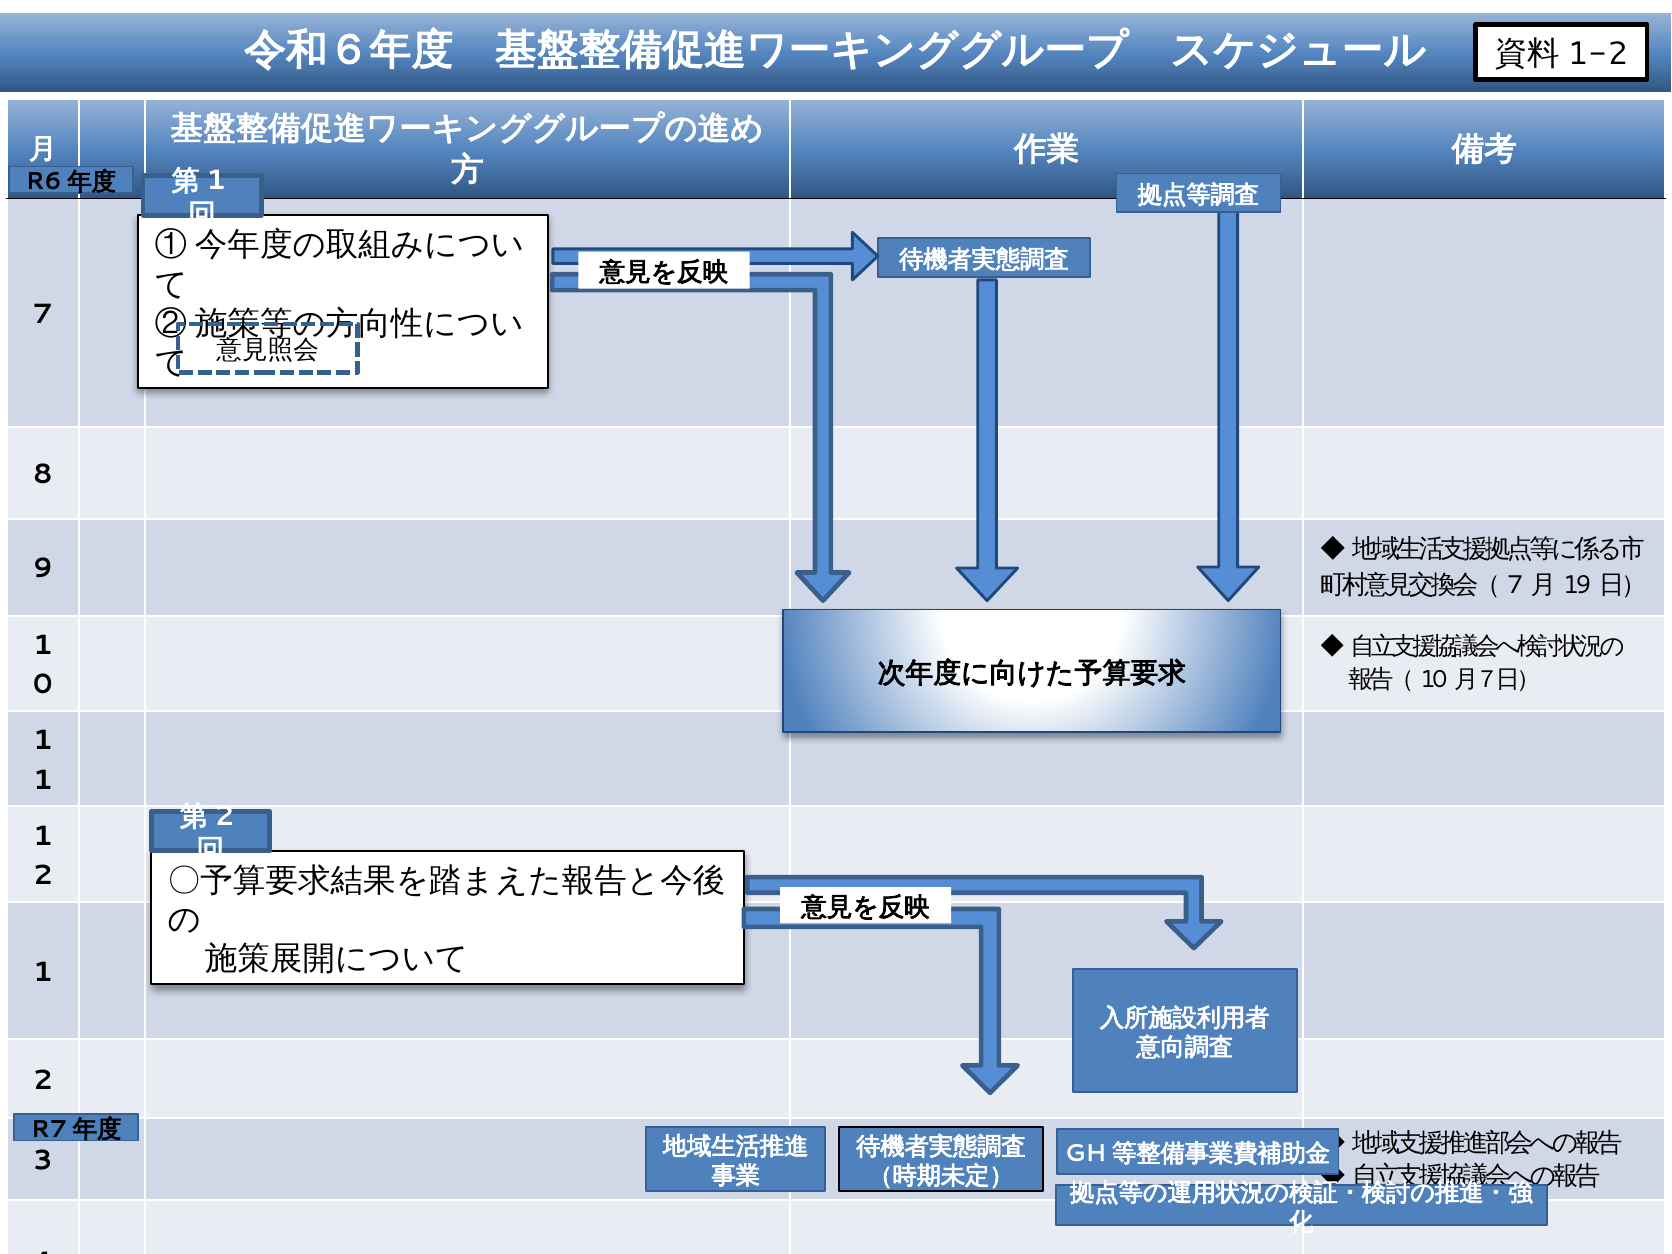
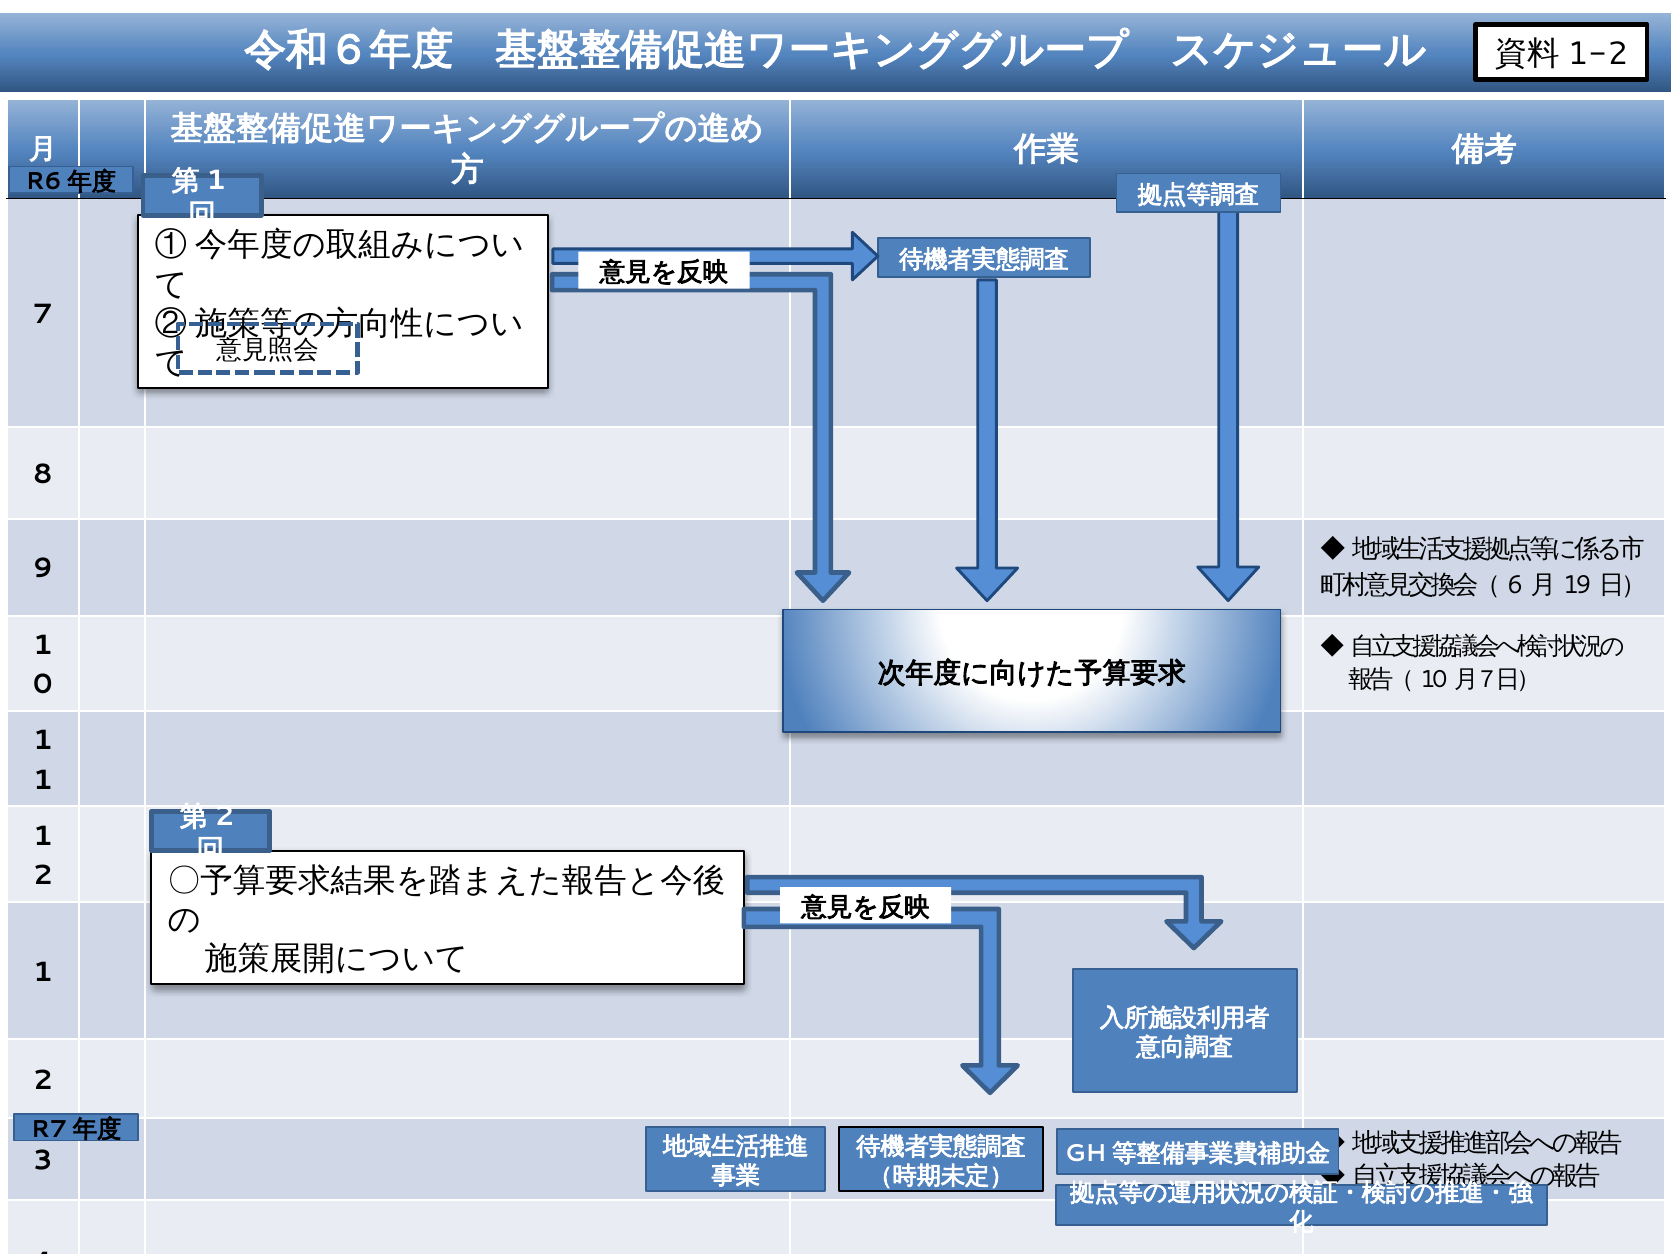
7 at (1515, 585): 7 -> 6
